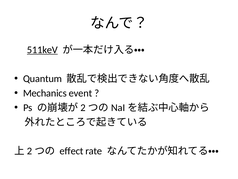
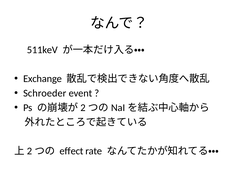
511keV underline: present -> none
Quantum: Quantum -> Exchange
Mechanics: Mechanics -> Schroeder
